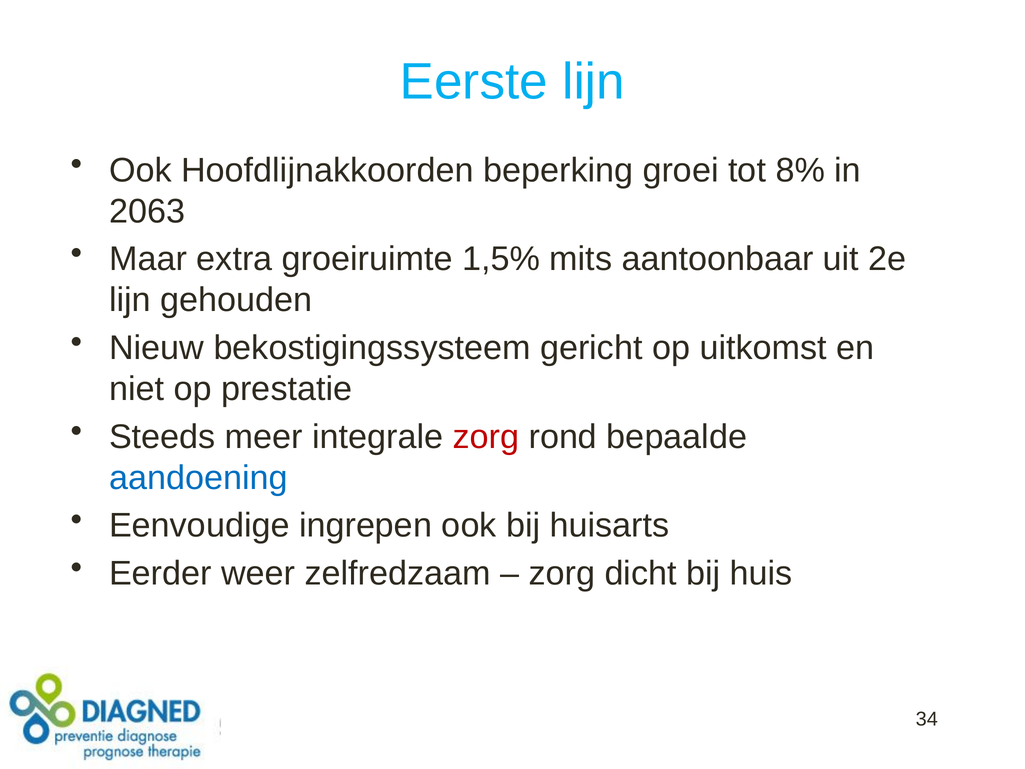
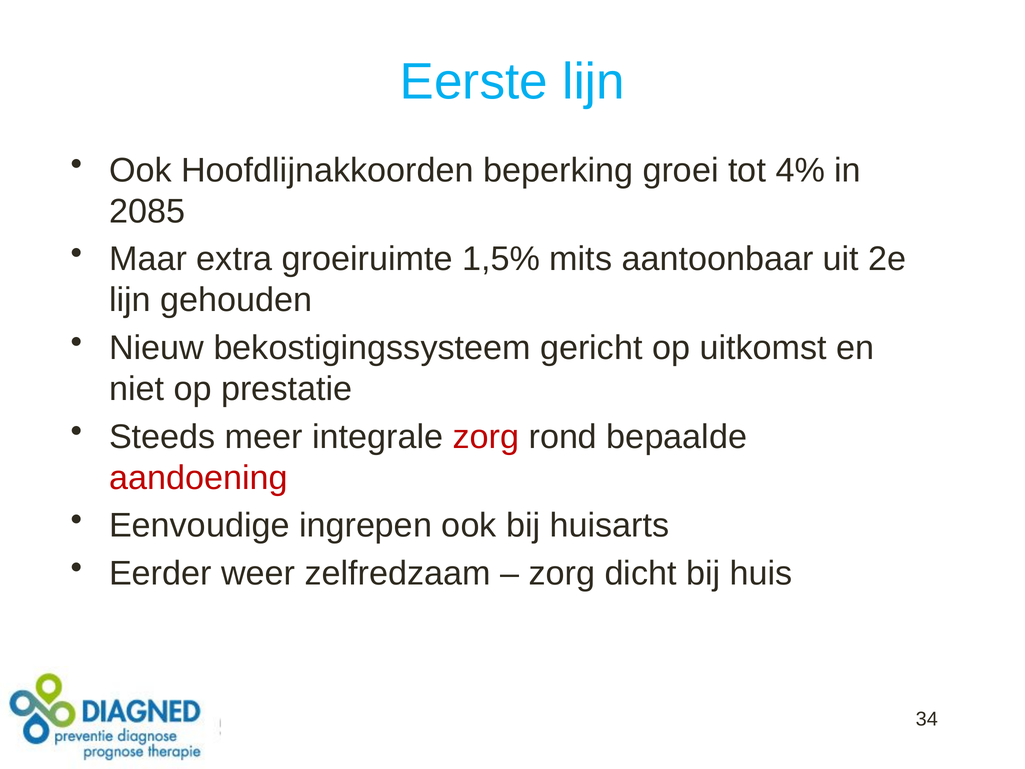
8%: 8% -> 4%
2063: 2063 -> 2085
aandoening colour: blue -> red
